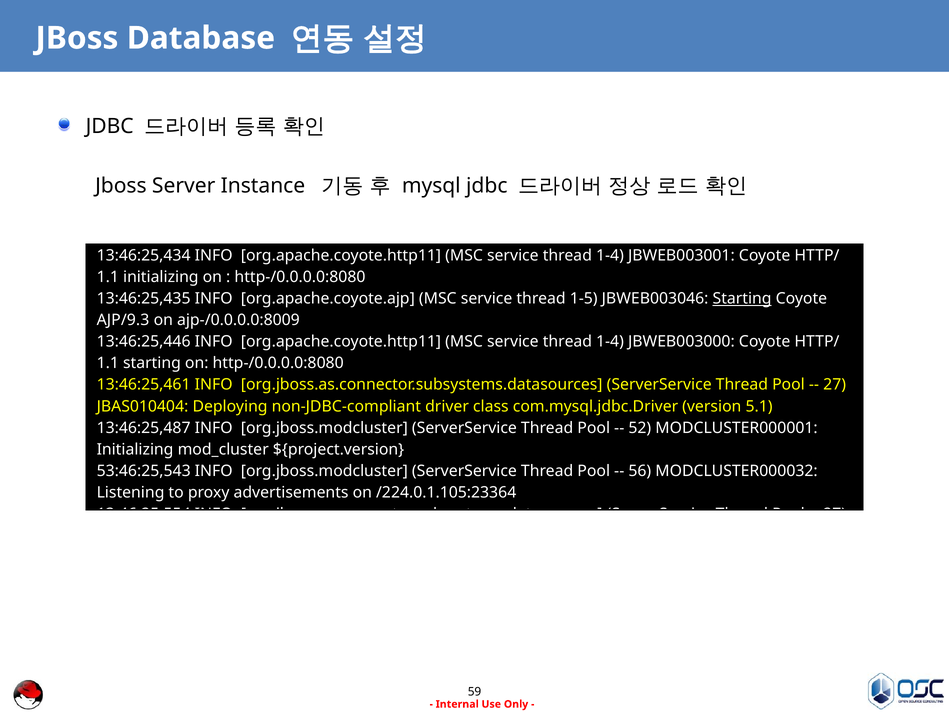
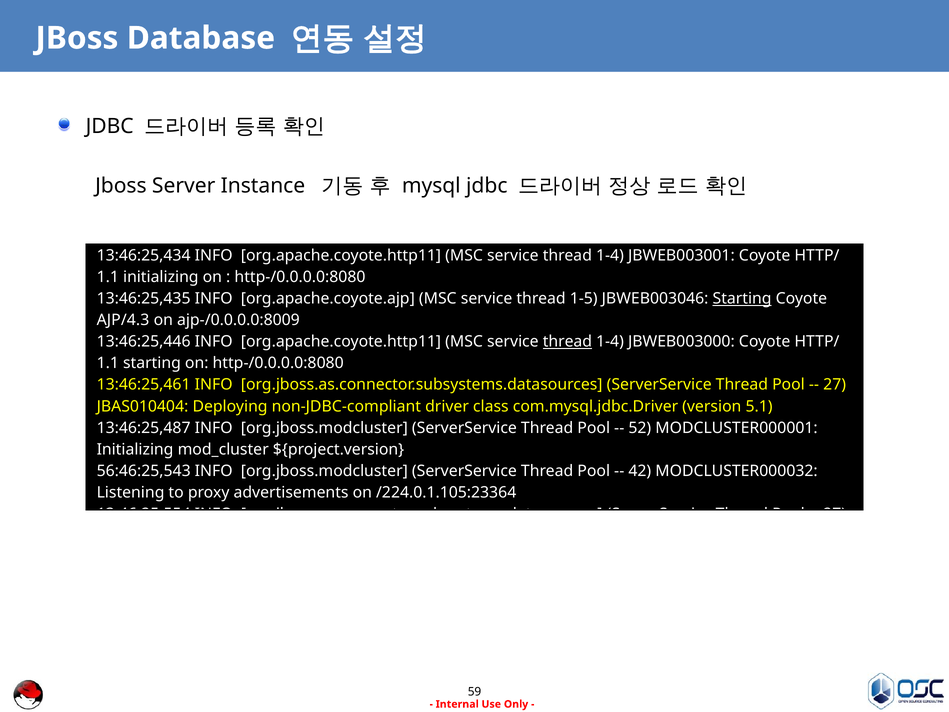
AJP/9.3: AJP/9.3 -> AJP/4.3
thread at (567, 342) underline: none -> present
53:46:25,543: 53:46:25,543 -> 56:46:25,543
56: 56 -> 42
